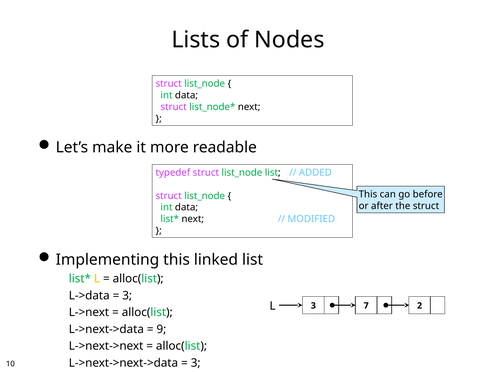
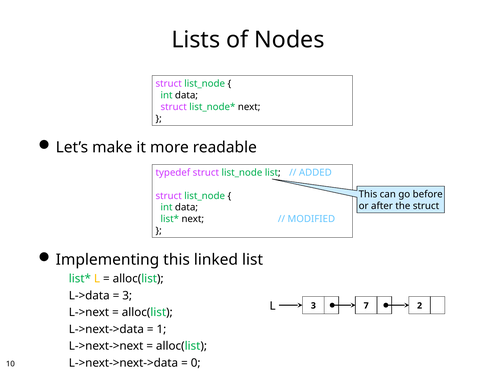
9: 9 -> 1
3 at (196, 363): 3 -> 0
